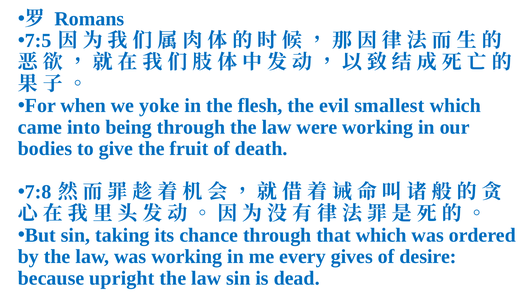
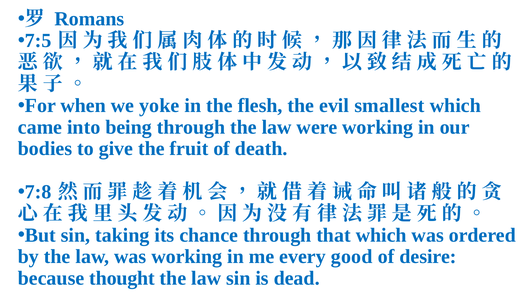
gives: gives -> good
upright: upright -> thought
